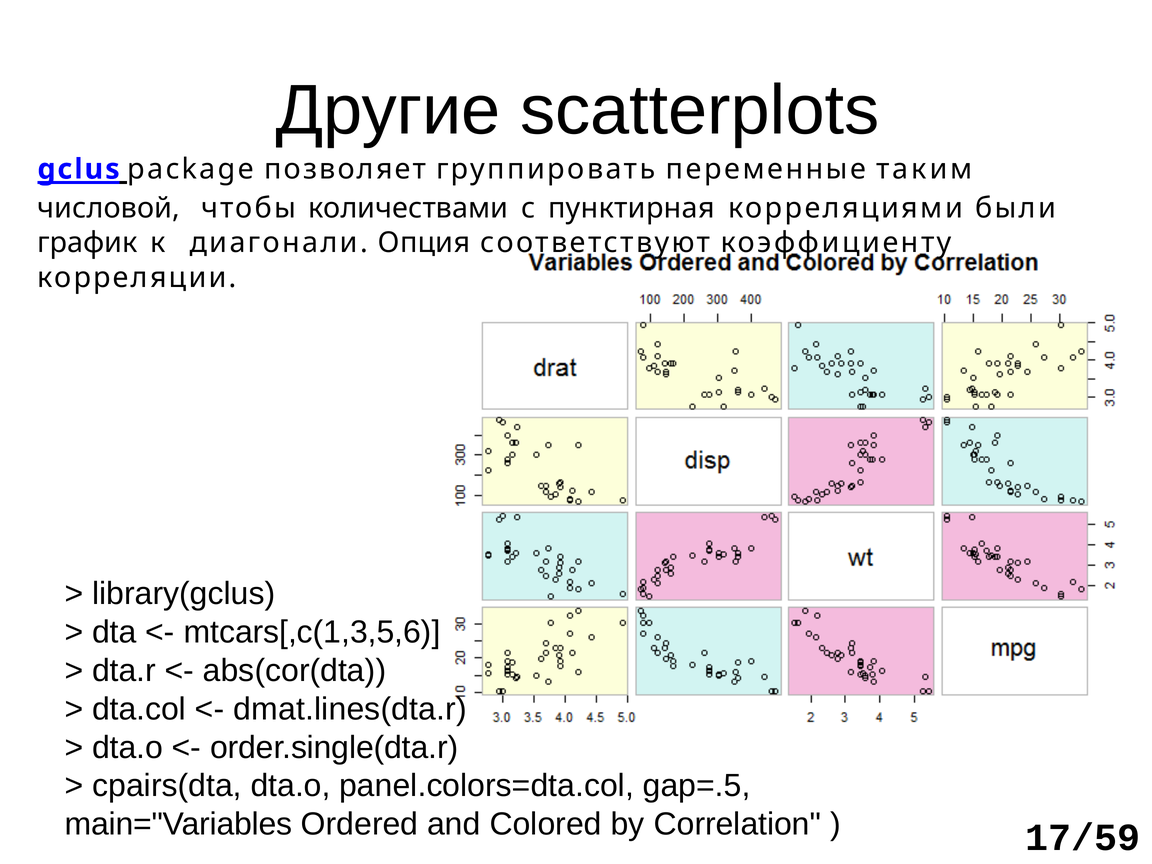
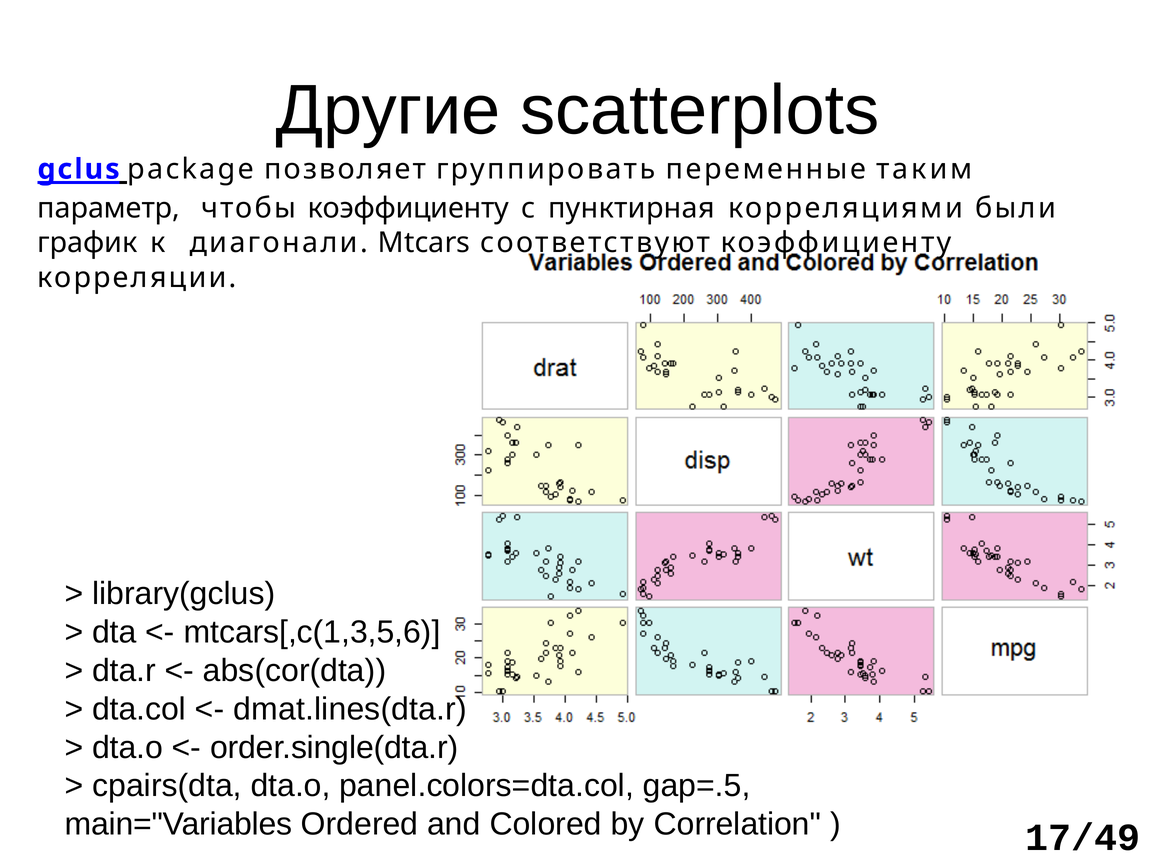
числовой: числовой -> параметр
чтобы количествами: количествами -> коэффициенту
Опция: Опция -> Mtcars
17/59: 17/59 -> 17/49
